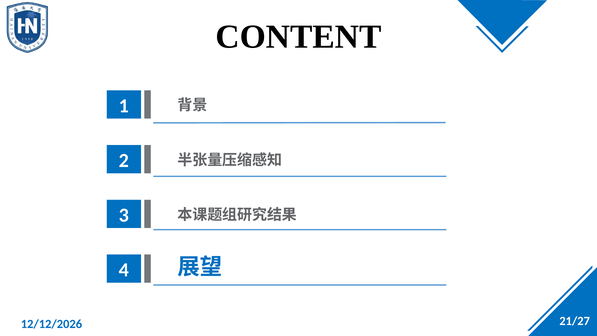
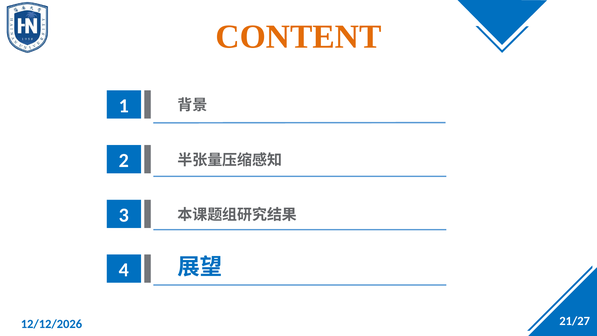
CONTENT colour: black -> orange
